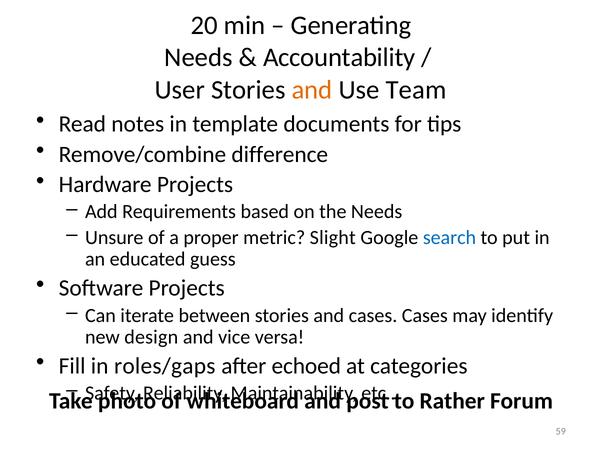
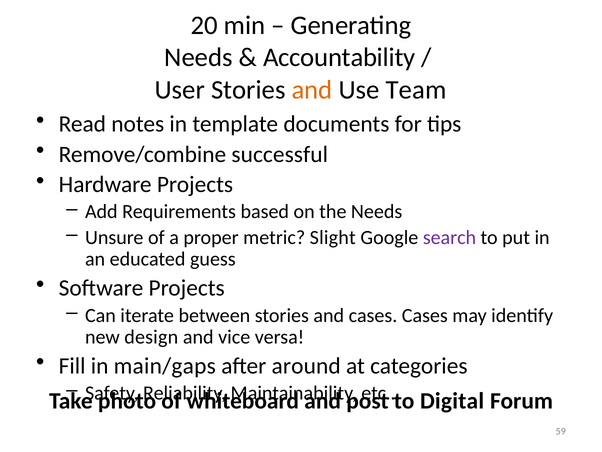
difference: difference -> successful
search colour: blue -> purple
roles/gaps: roles/gaps -> main/gaps
echoed: echoed -> around
Rather: Rather -> Digital
